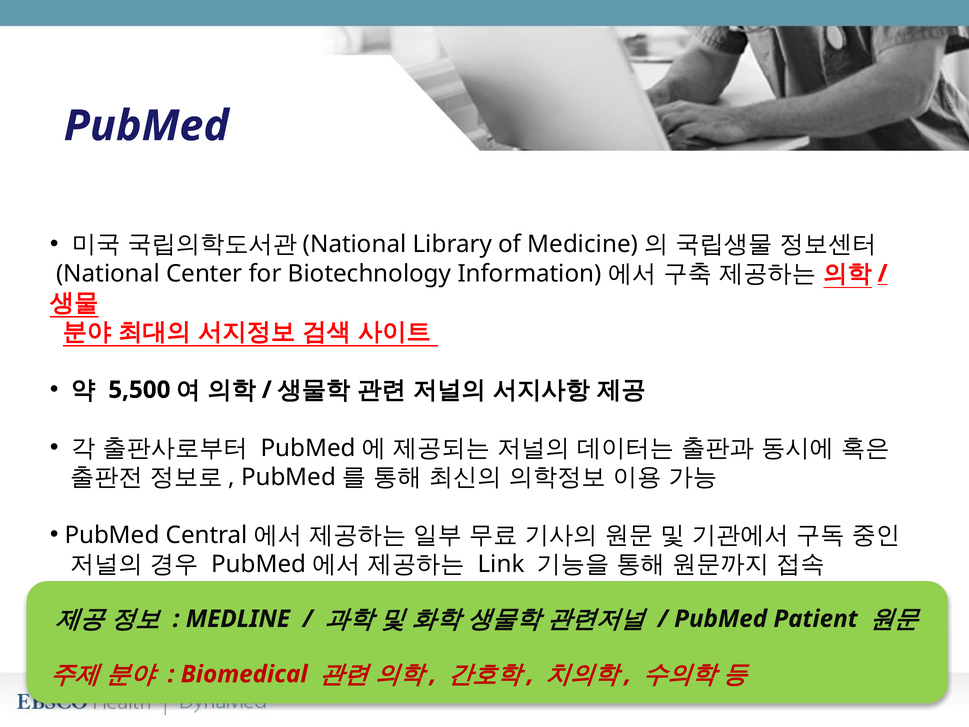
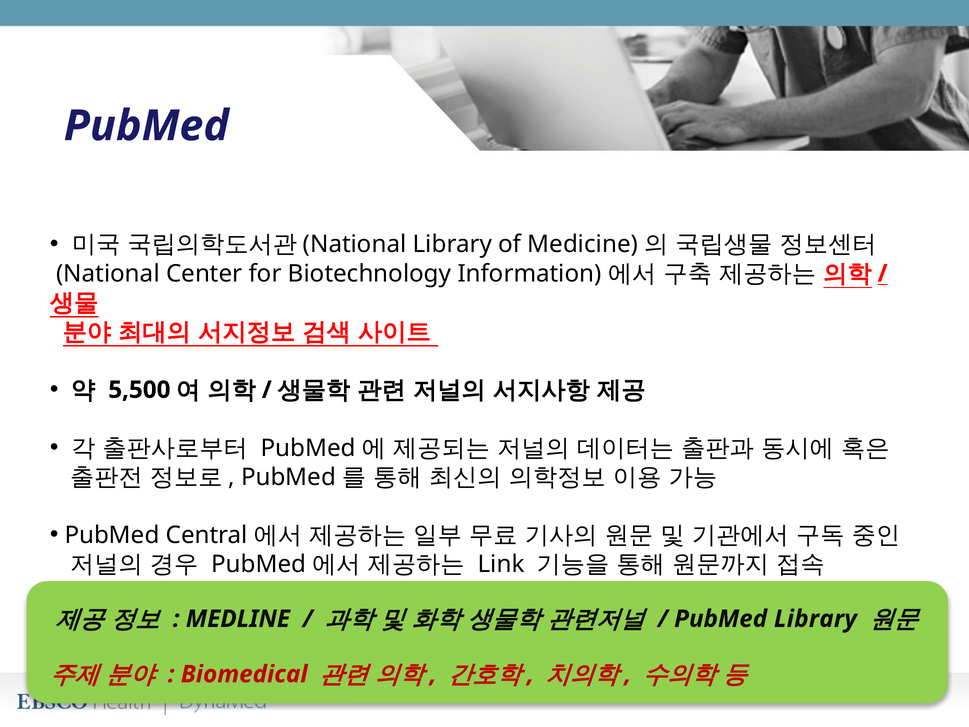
PubMed Patient: Patient -> Library
